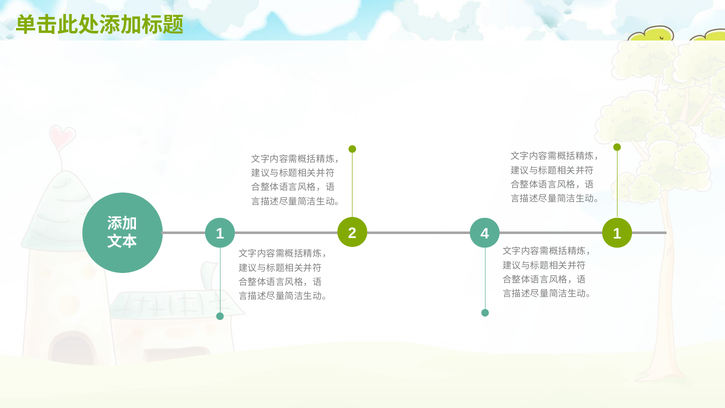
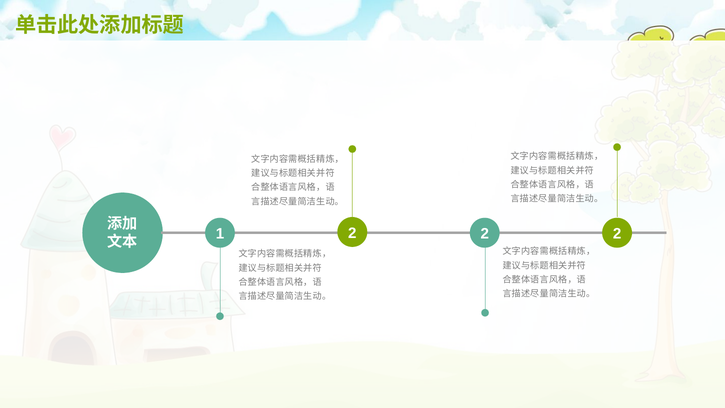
1 at (617, 234): 1 -> 2
1 4: 4 -> 2
